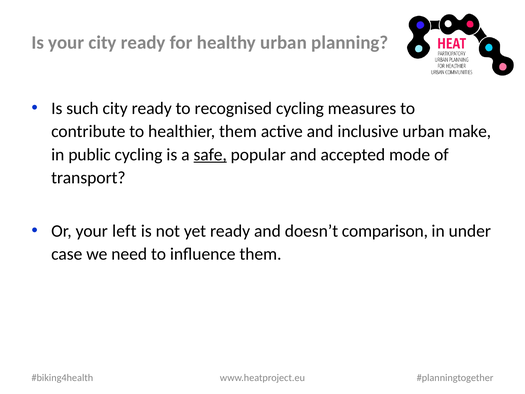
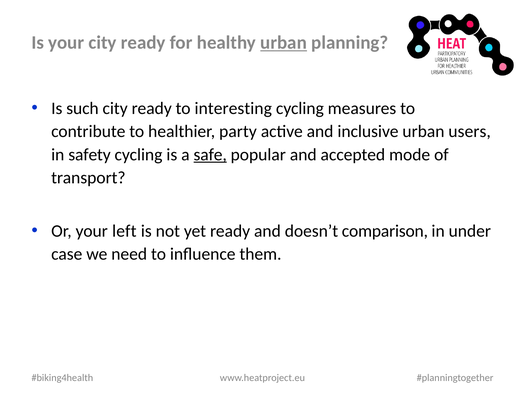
urban at (284, 43) underline: none -> present
recognised: recognised -> interesting
healthier them: them -> party
make: make -> users
public: public -> safety
